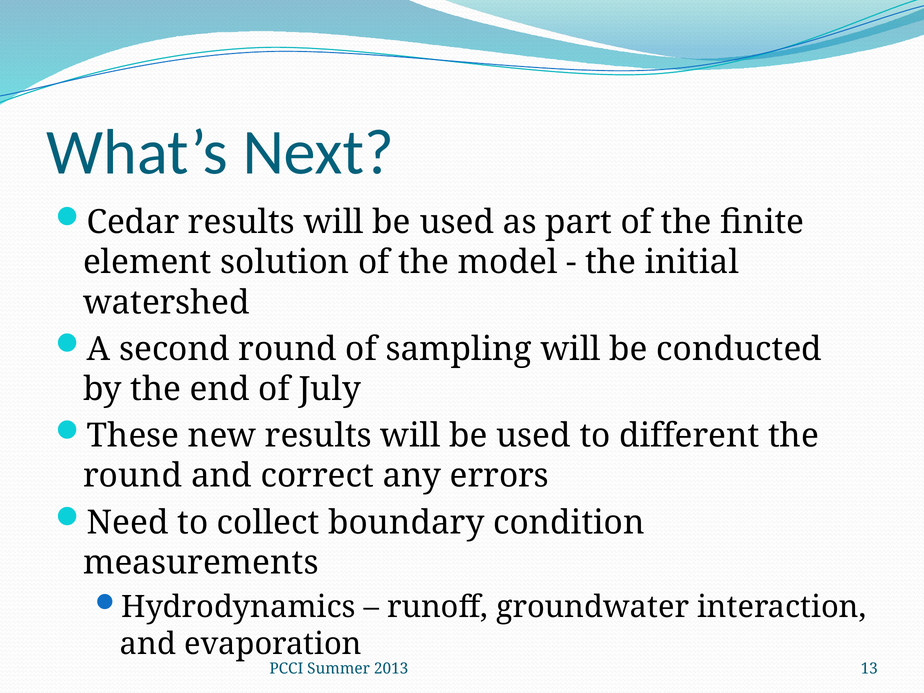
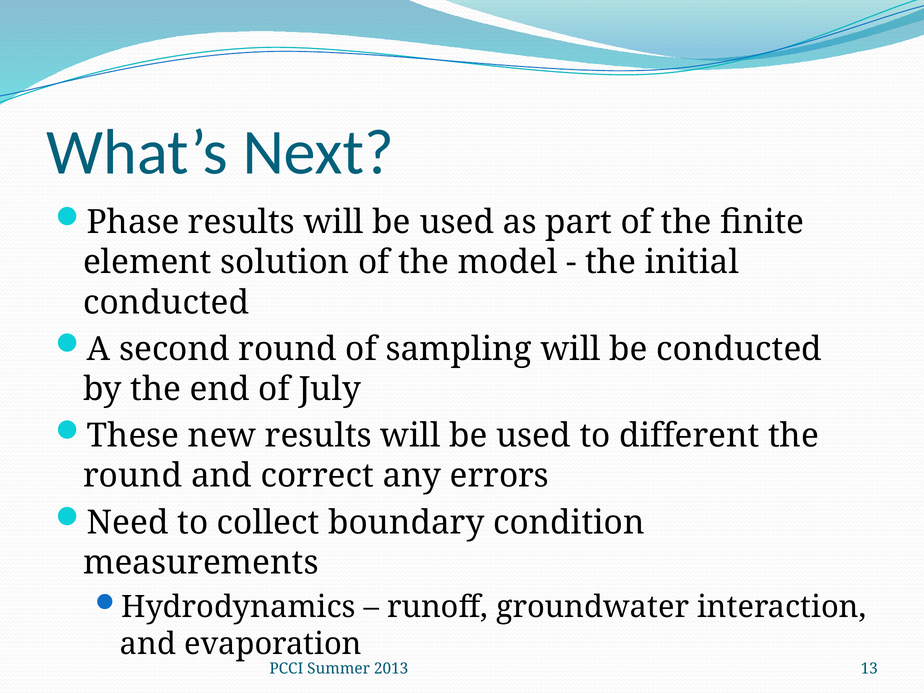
Cedar: Cedar -> Phase
watershed at (166, 302): watershed -> conducted
